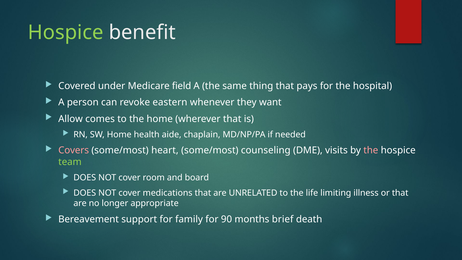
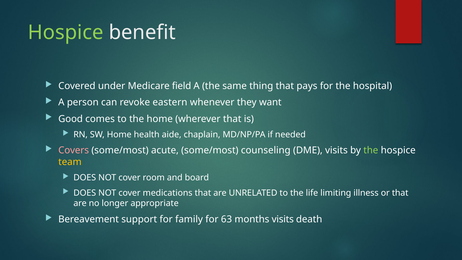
Allow: Allow -> Good
heart: heart -> acute
the at (371, 150) colour: pink -> light green
team colour: light green -> yellow
90: 90 -> 63
months brief: brief -> visits
